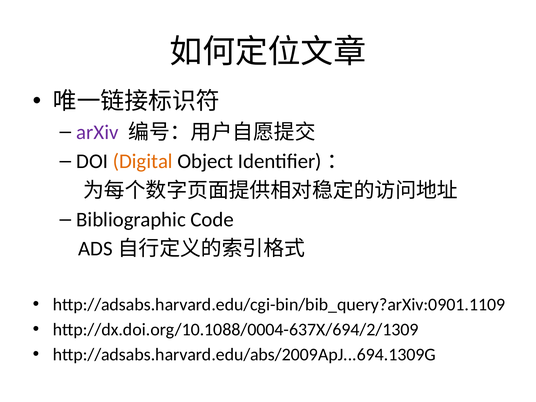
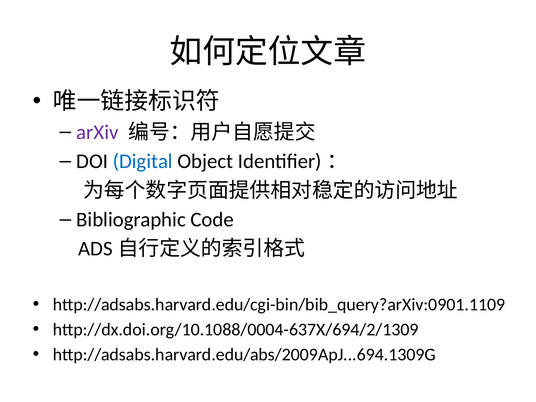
Digital colour: orange -> blue
